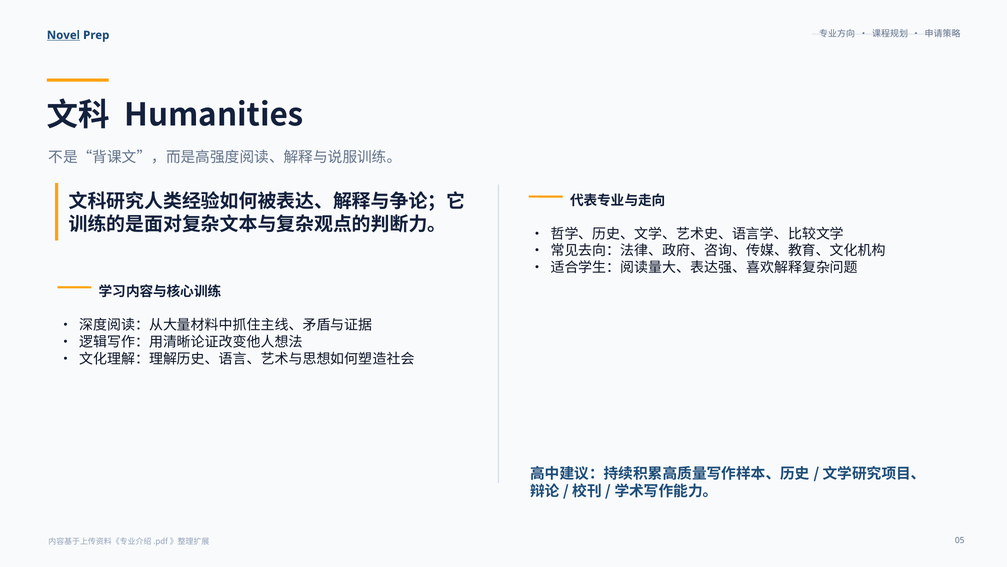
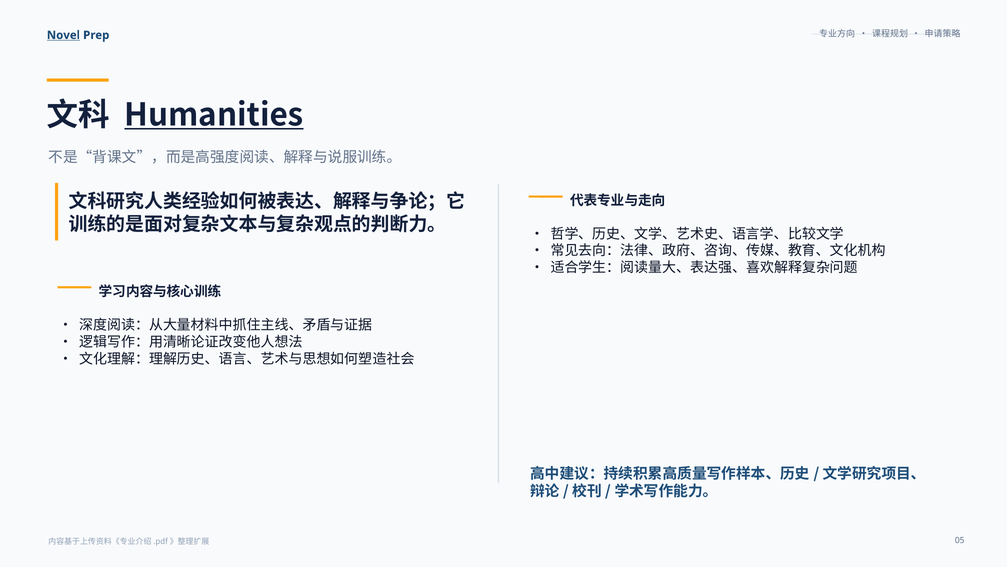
Humanities underline: none -> present
